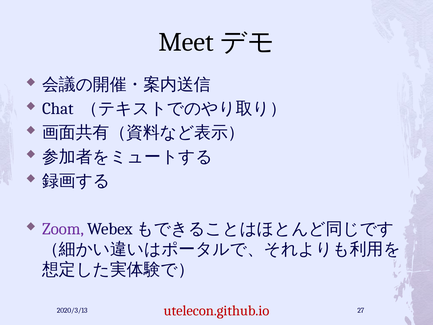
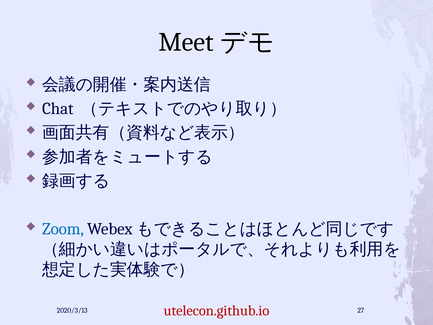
Zoom colour: purple -> blue
